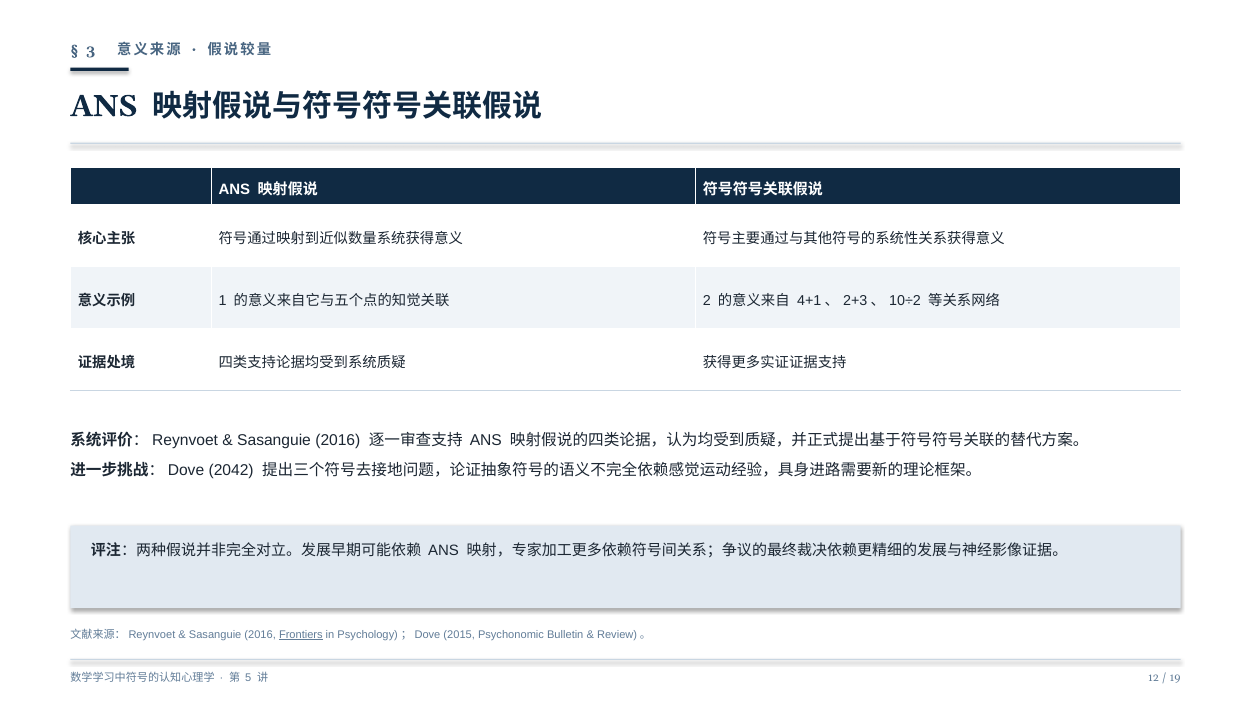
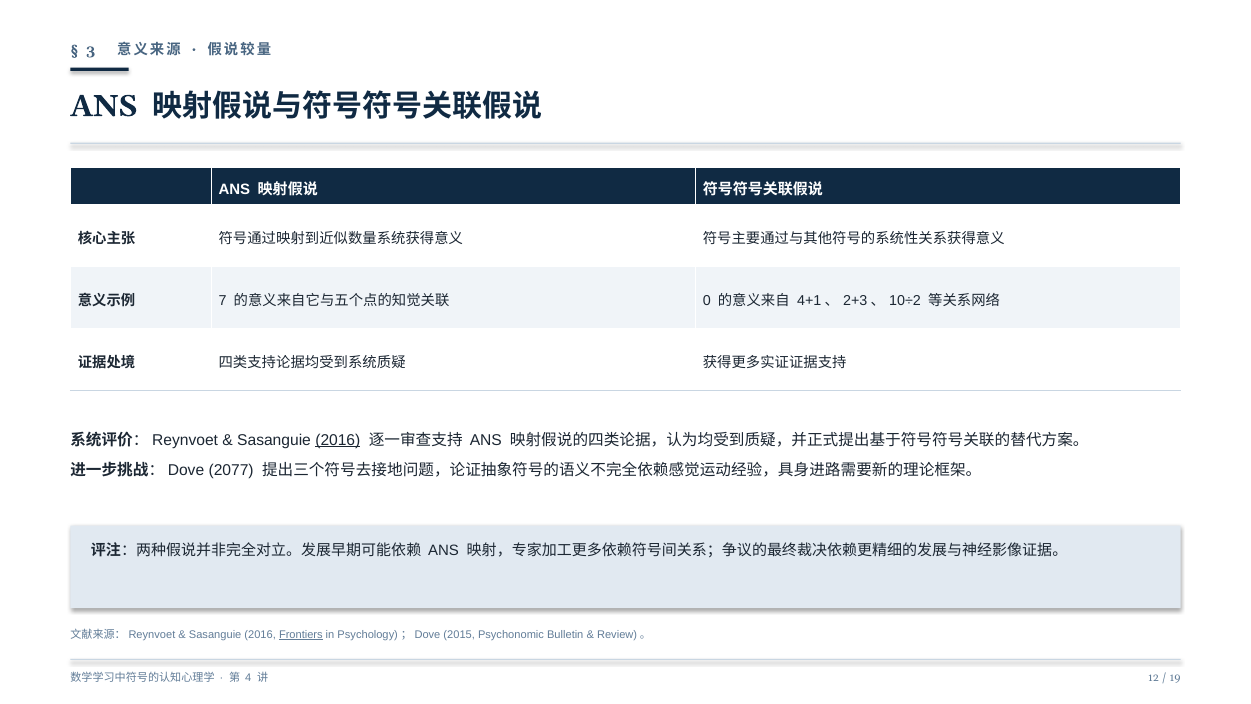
1: 1 -> 7
2: 2 -> 0
2016 at (338, 440) underline: none -> present
2042: 2042 -> 2077
5: 5 -> 4
